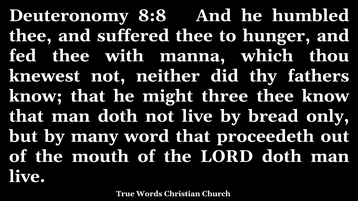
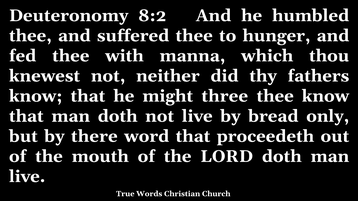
8:8: 8:8 -> 8:2
many: many -> there
